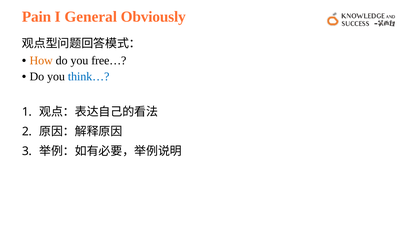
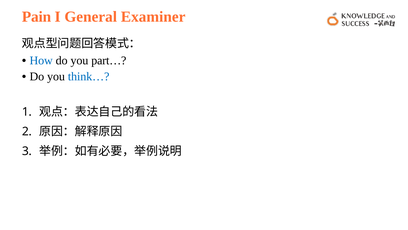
Obviously: Obviously -> Examiner
How colour: orange -> blue
free…: free… -> part…
